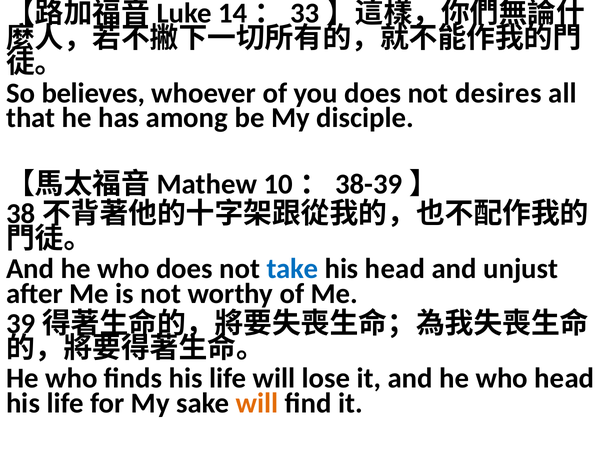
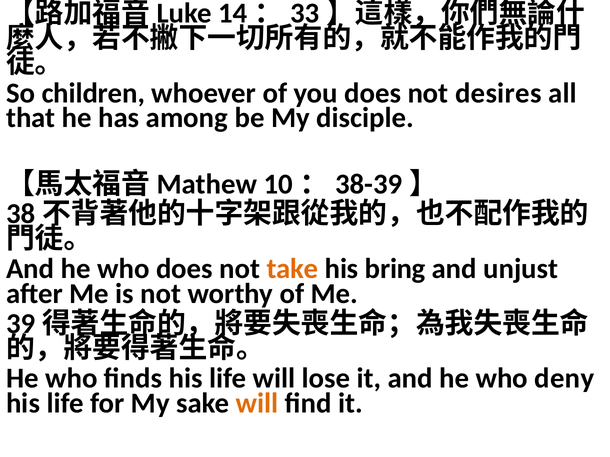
believes: believes -> children
take colour: blue -> orange
his head: head -> bring
who head: head -> deny
